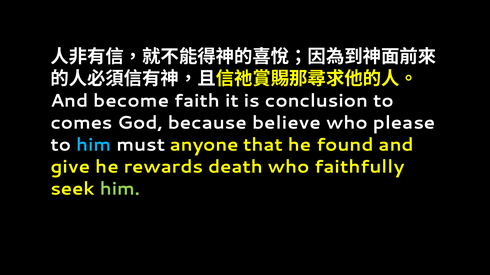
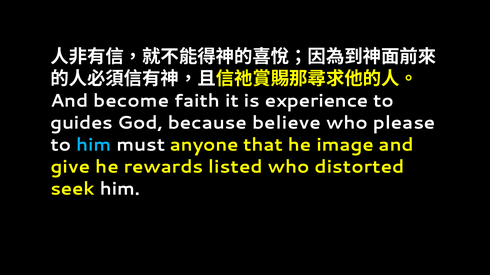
conclusion: conclusion -> experience
comes: comes -> guides
found: found -> image
death: death -> listed
faithfully: faithfully -> distorted
him at (120, 189) colour: light green -> white
